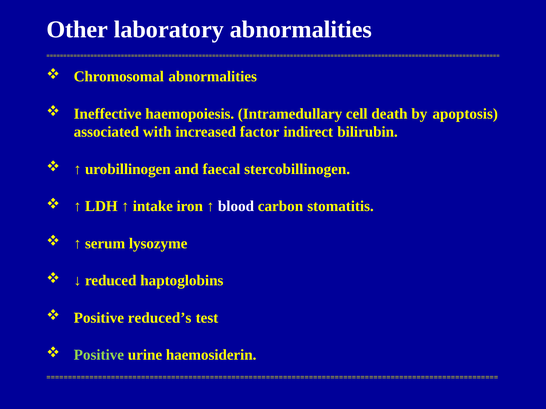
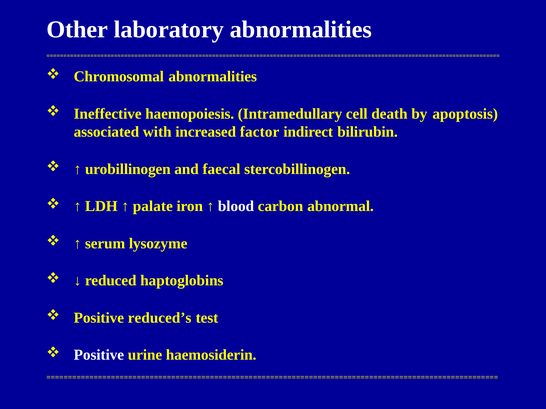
intake: intake -> palate
stomatitis: stomatitis -> abnormal
Positive at (99, 355) colour: light green -> white
